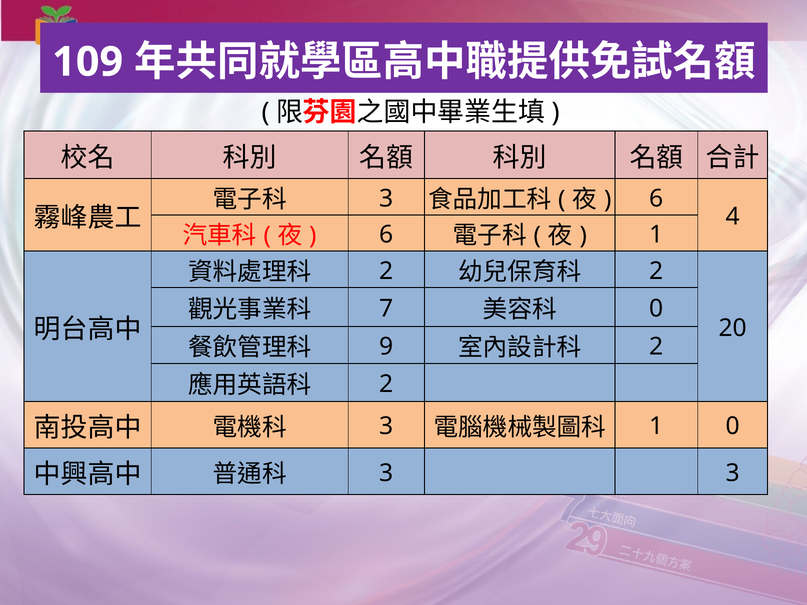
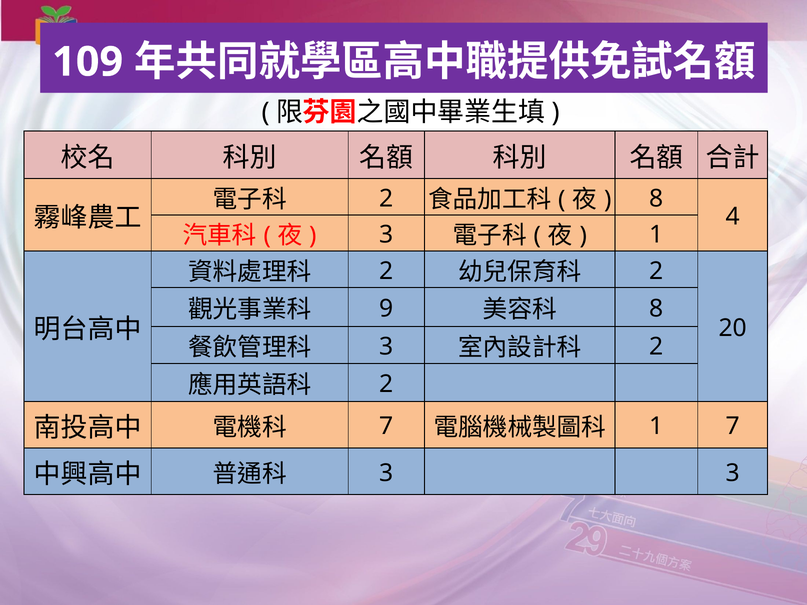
3 at (386, 199): 3 -> 2
6 at (656, 199): 6 -> 8
6 at (386, 235): 6 -> 3
7: 7 -> 9
0 at (656, 309): 0 -> 8
9 at (386, 347): 9 -> 3
3 at (386, 427): 3 -> 7
1 0: 0 -> 7
